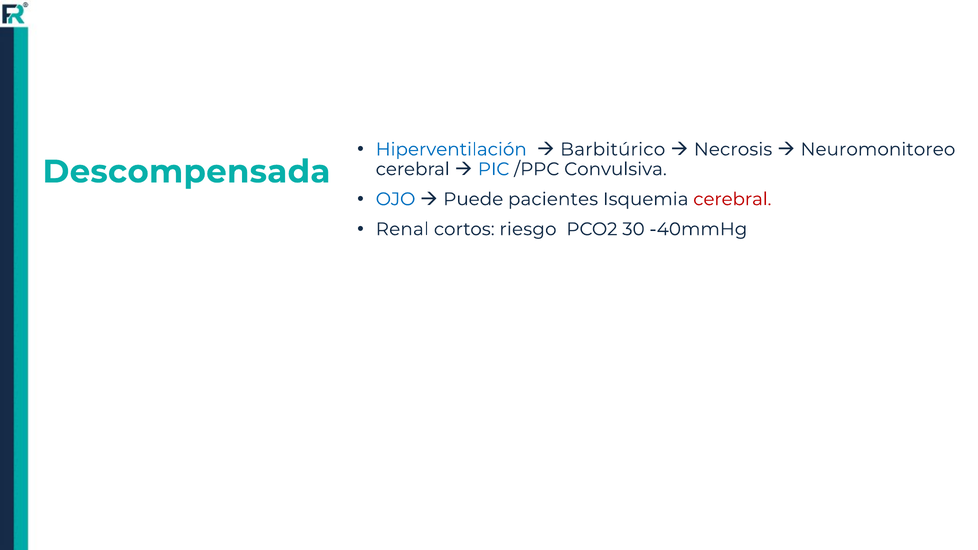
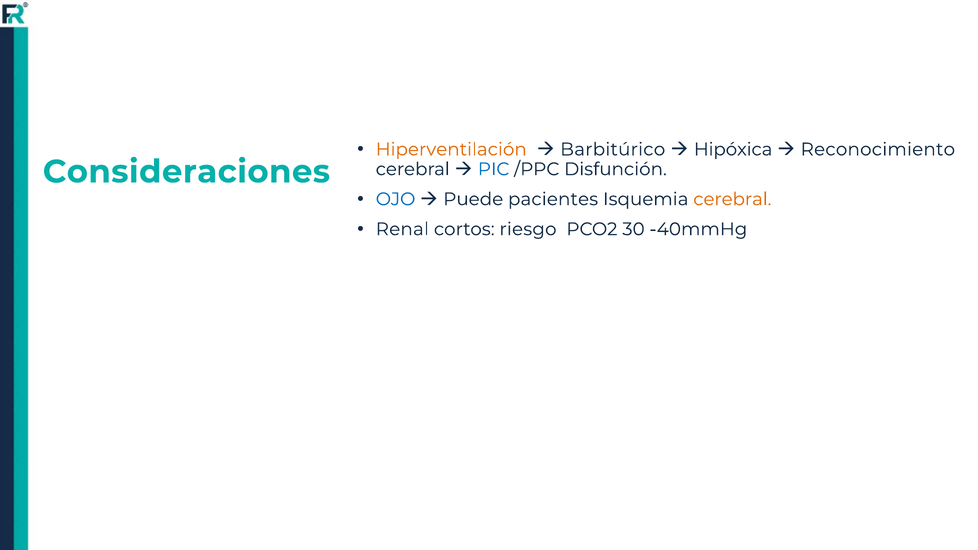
Hiperventilación colour: blue -> orange
Necrosis: Necrosis -> Hipóxica
Neuromonitoreo: Neuromonitoreo -> Reconocimiento
Descompensada: Descompensada -> Consideraciones
Convulsiva: Convulsiva -> Disfunción
cerebral at (732, 199) colour: red -> orange
